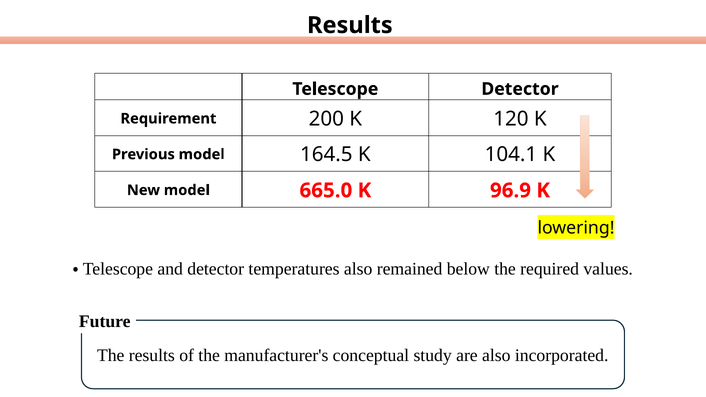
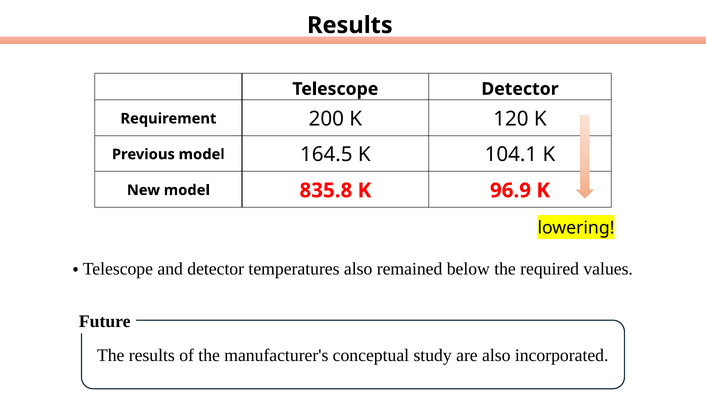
665.0: 665.0 -> 835.8
